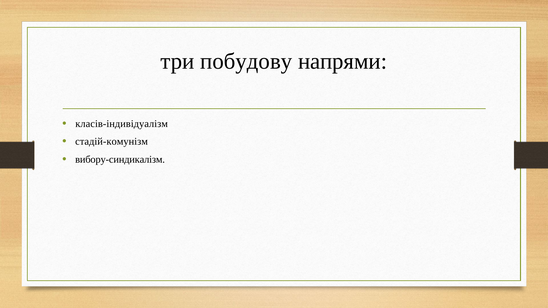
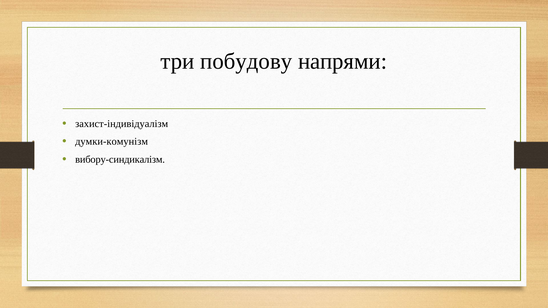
класів-індивідуалізм: класів-індивідуалізм -> захист-індивідуалізм
стадій-комунізм: стадій-комунізм -> думки-комунізм
